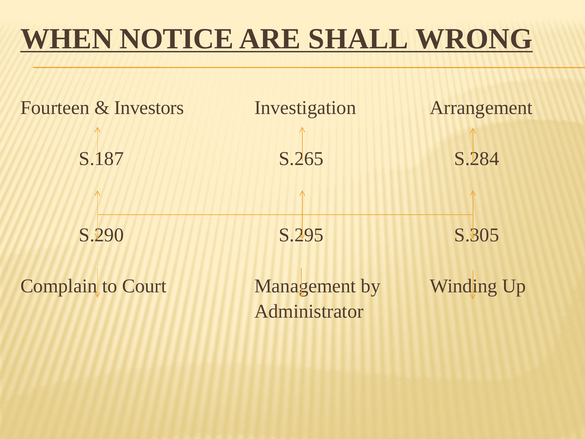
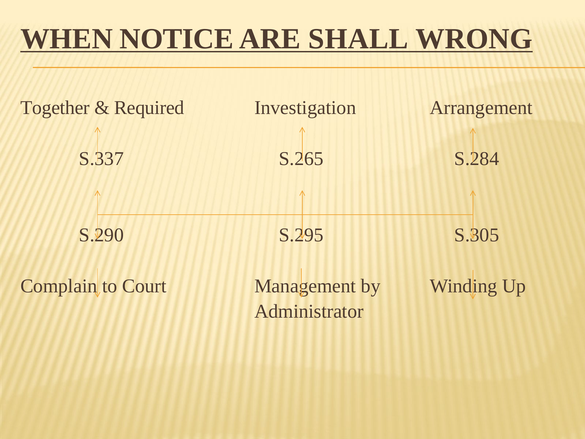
Fourteen: Fourteen -> Together
Investors: Investors -> Required
S.187: S.187 -> S.337
